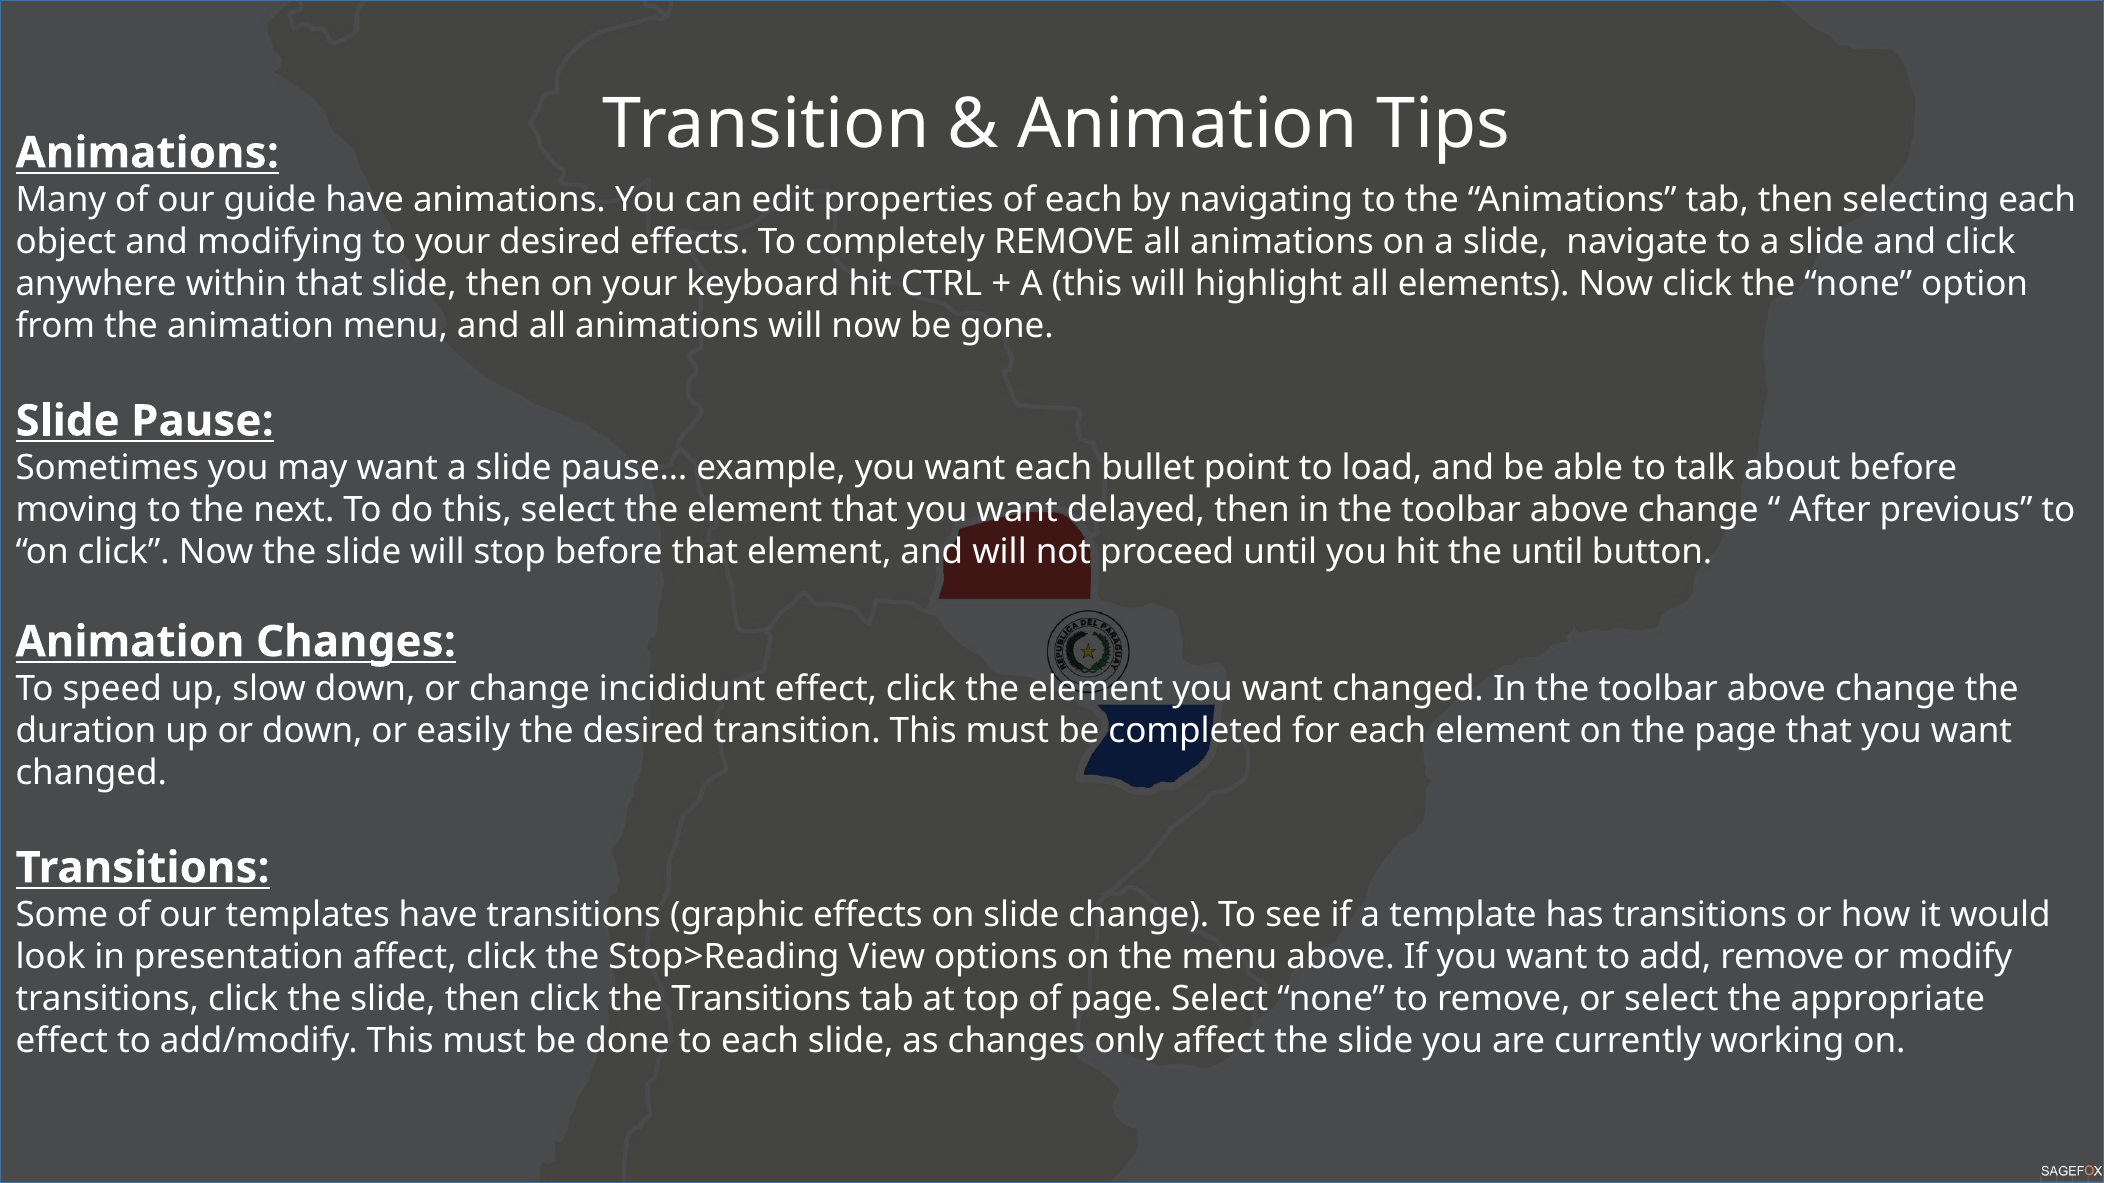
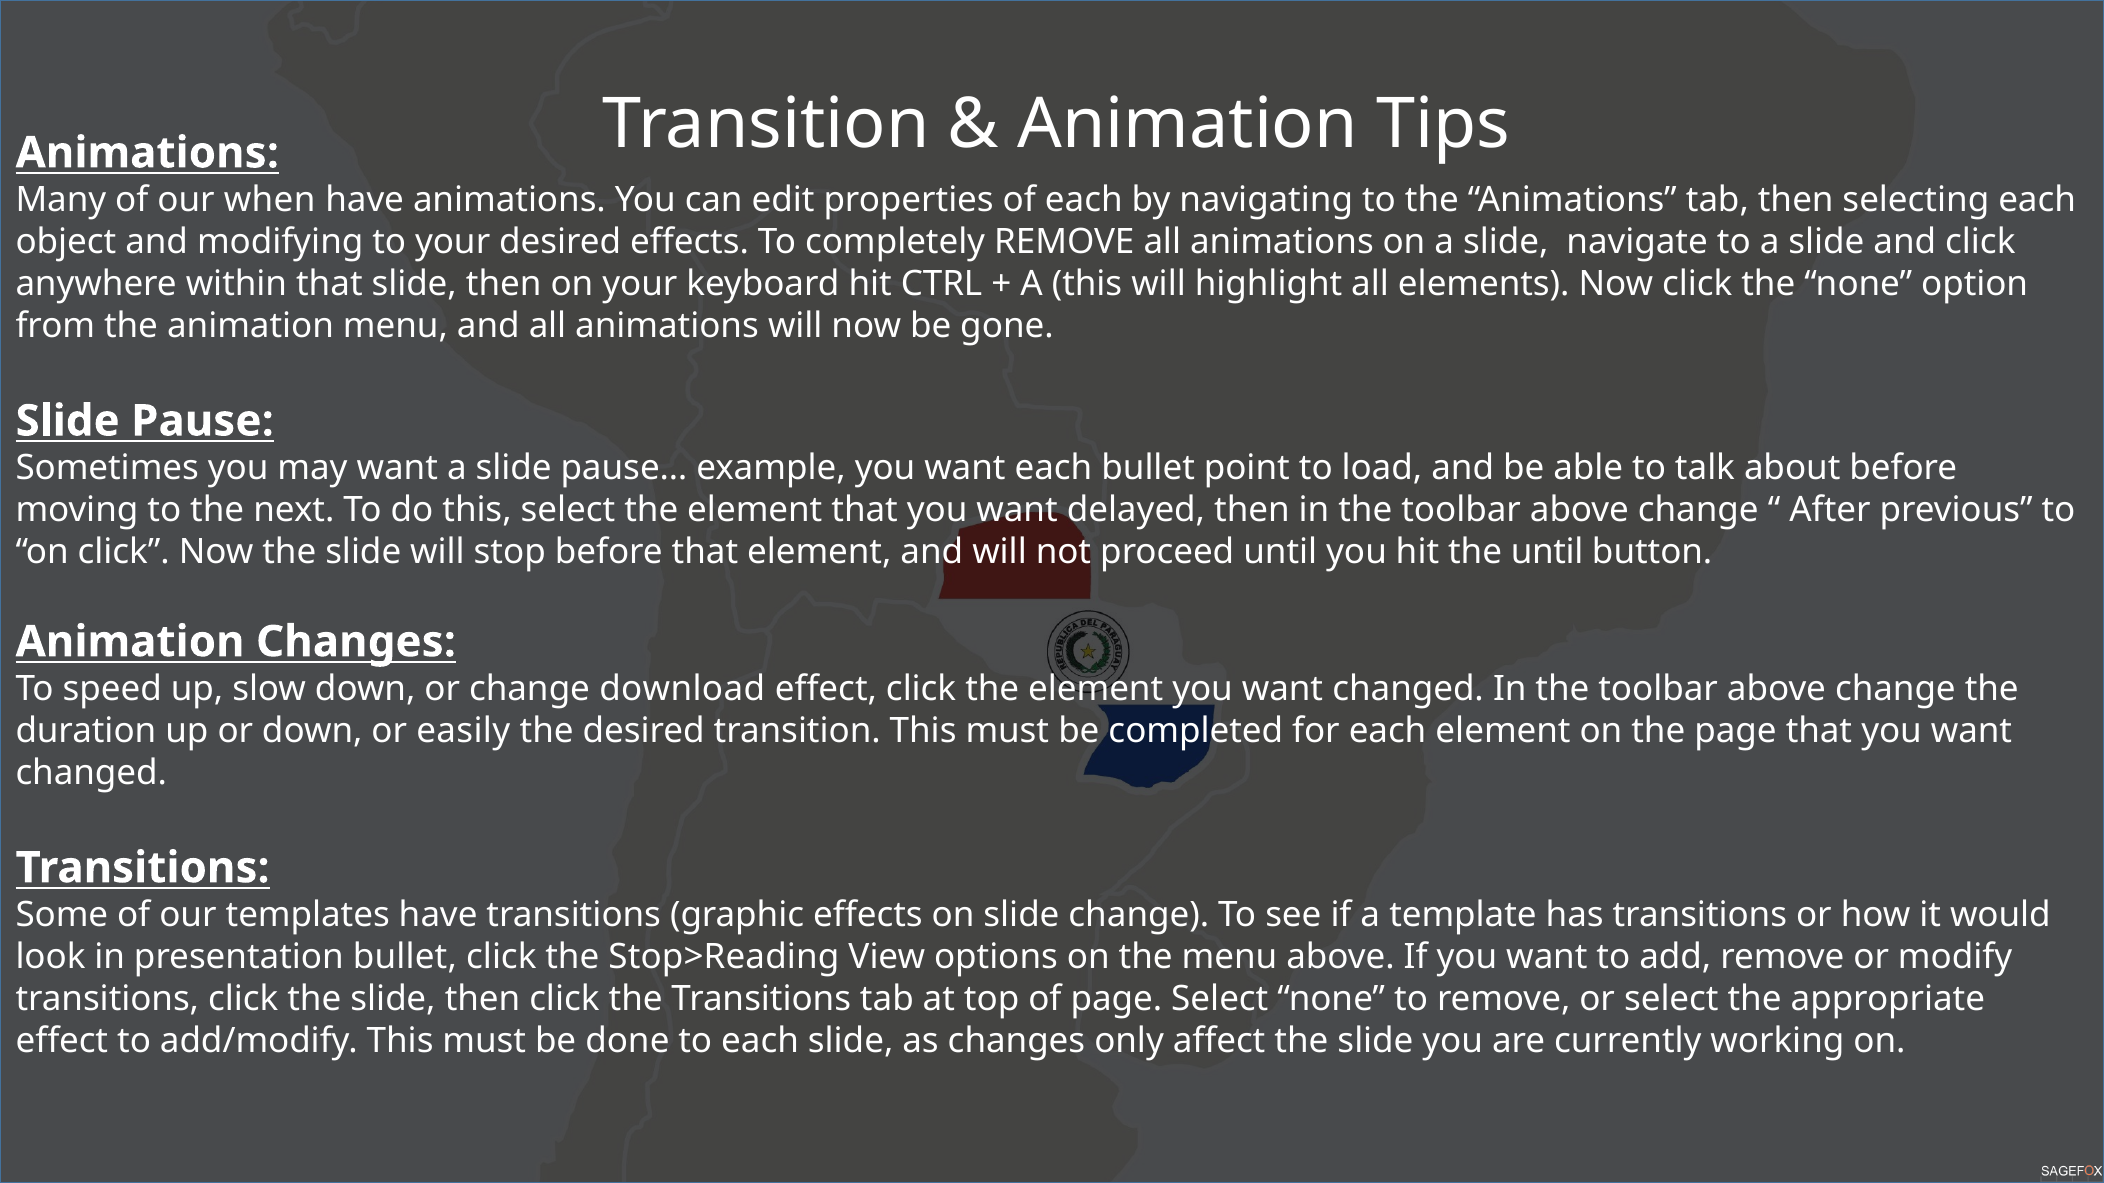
guide: guide -> when
incididunt: incididunt -> download
presentation affect: affect -> bullet
